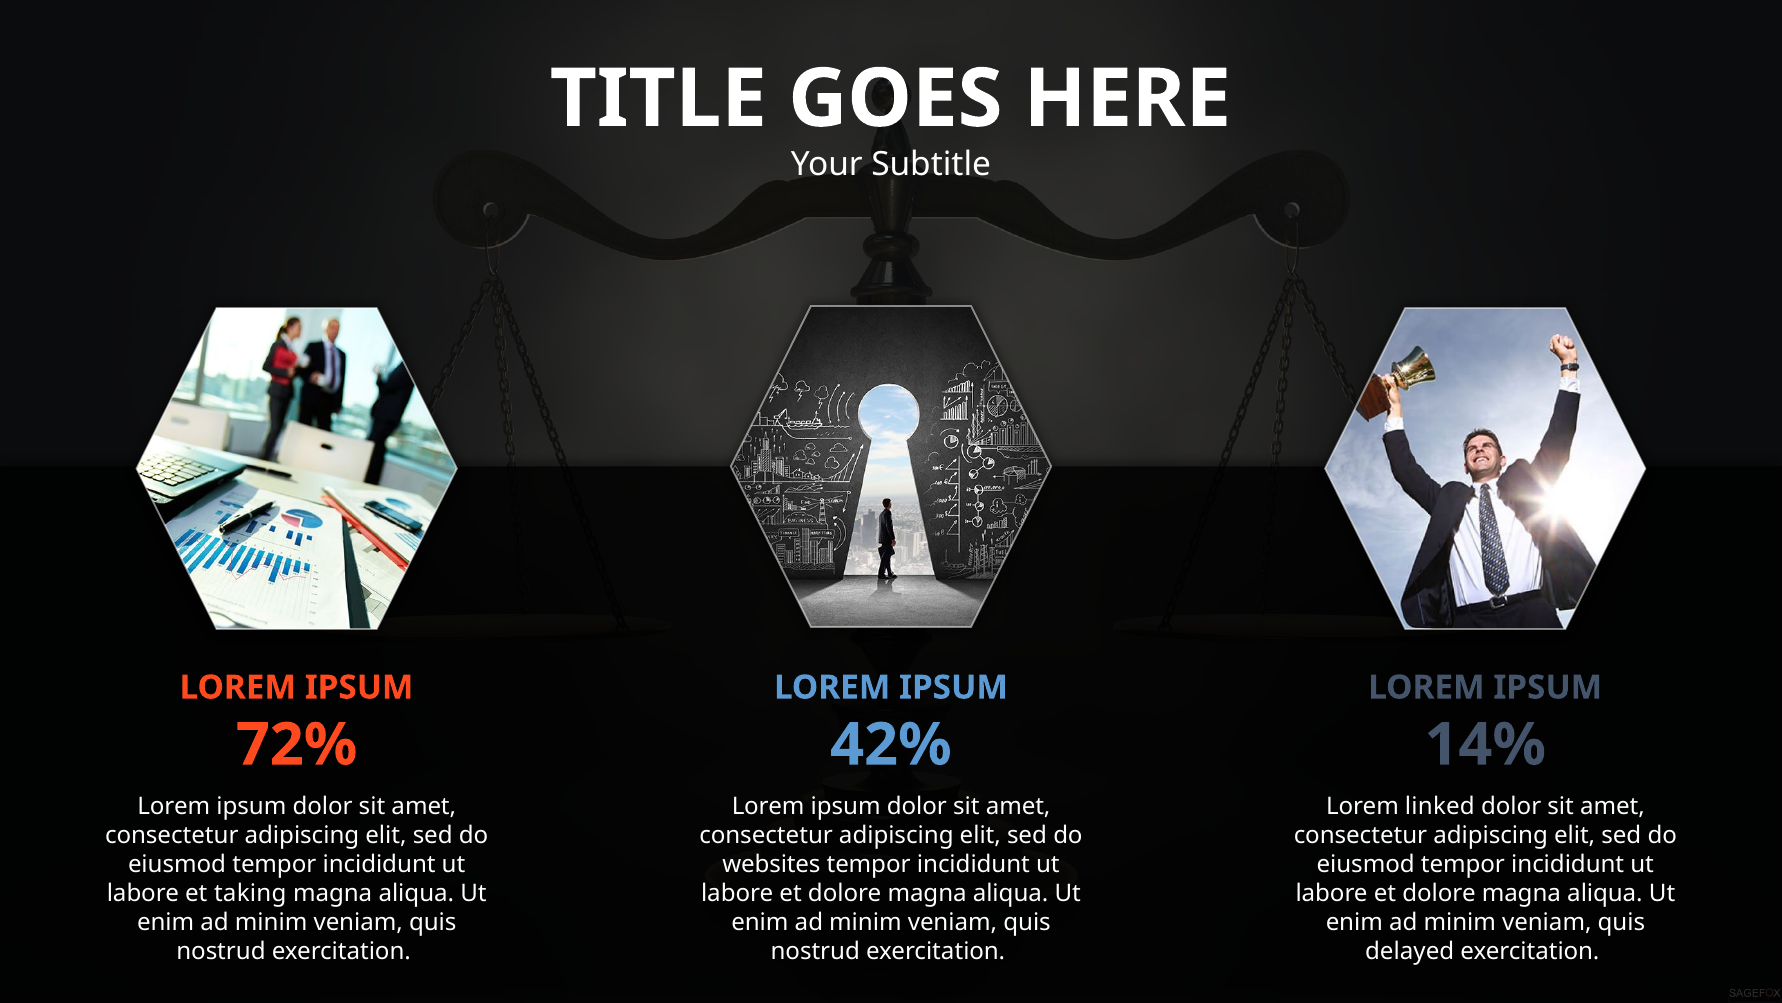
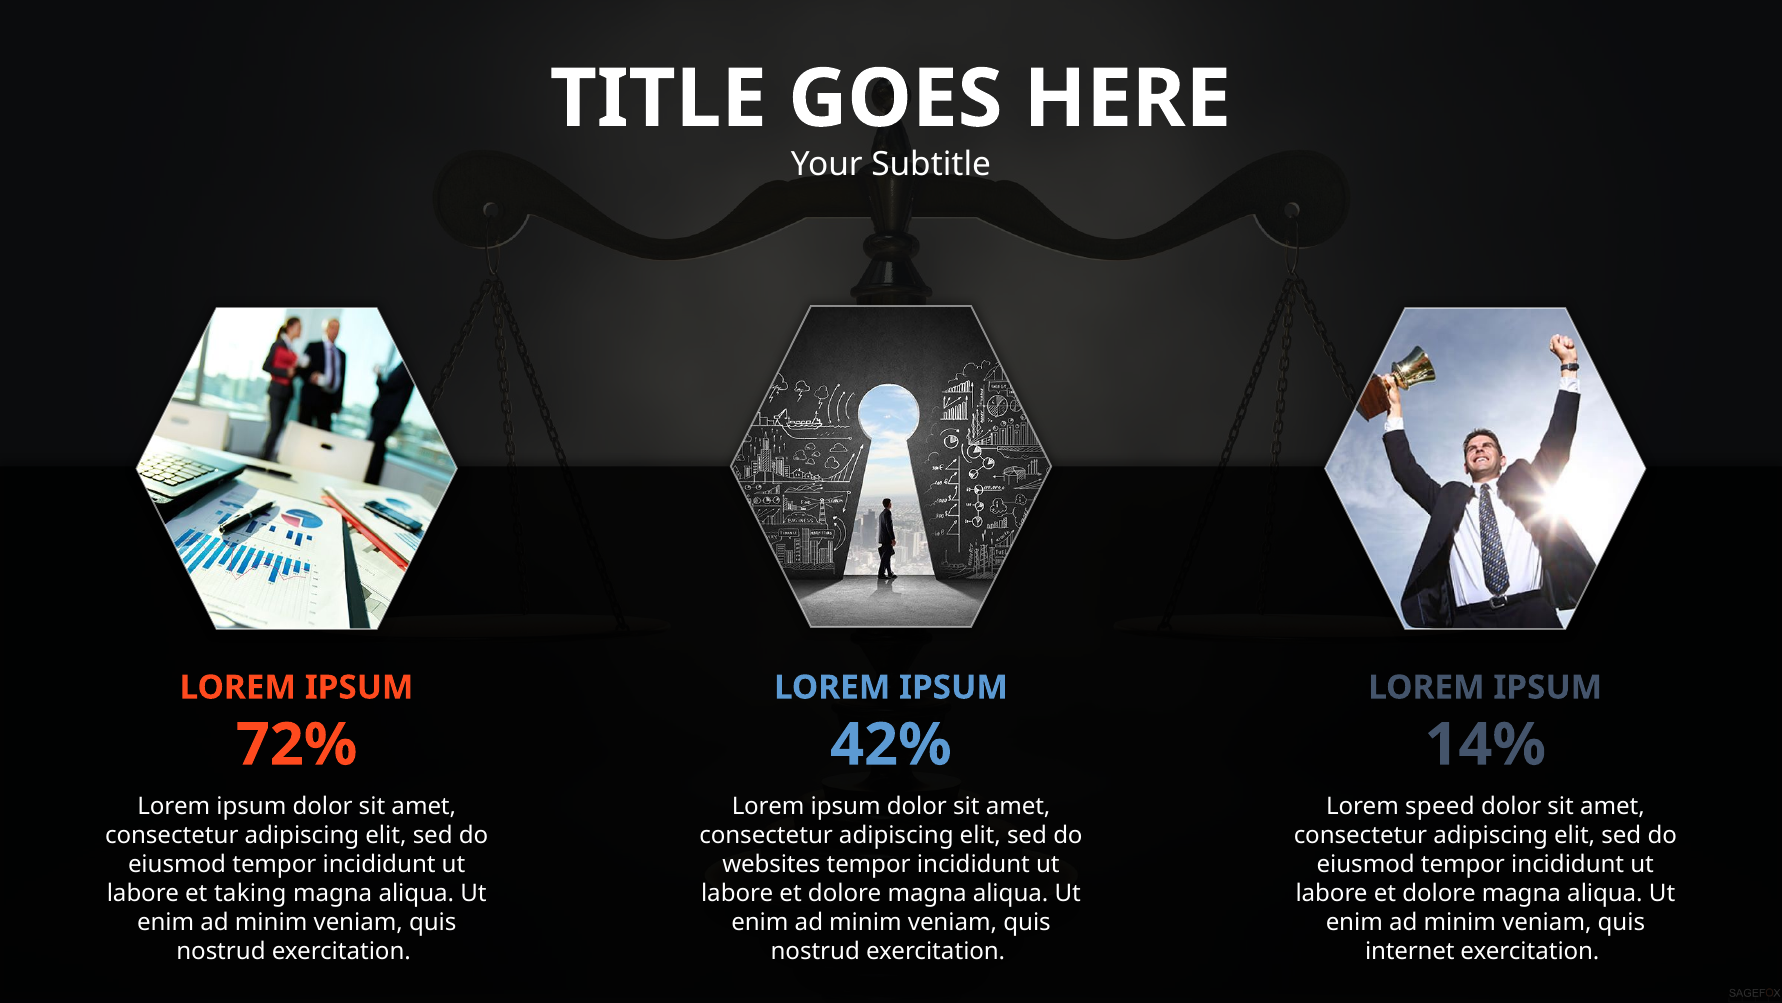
linked: linked -> speed
delayed: delayed -> internet
